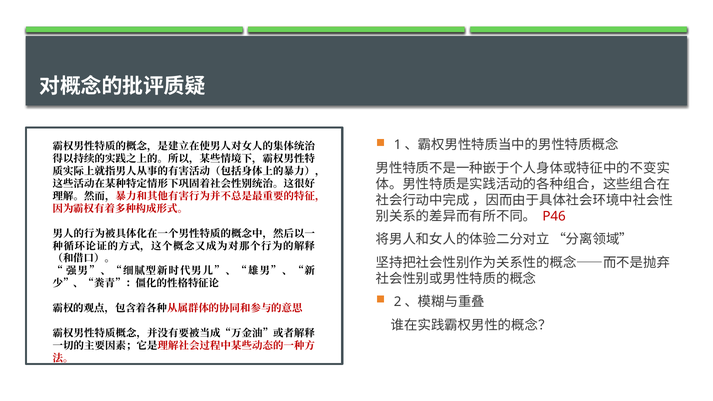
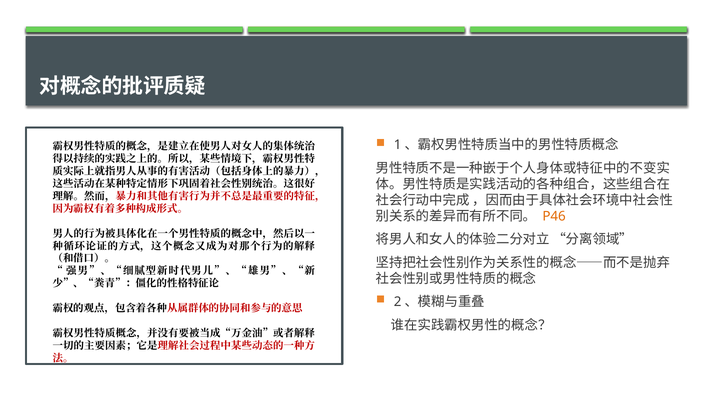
P46 colour: red -> orange
